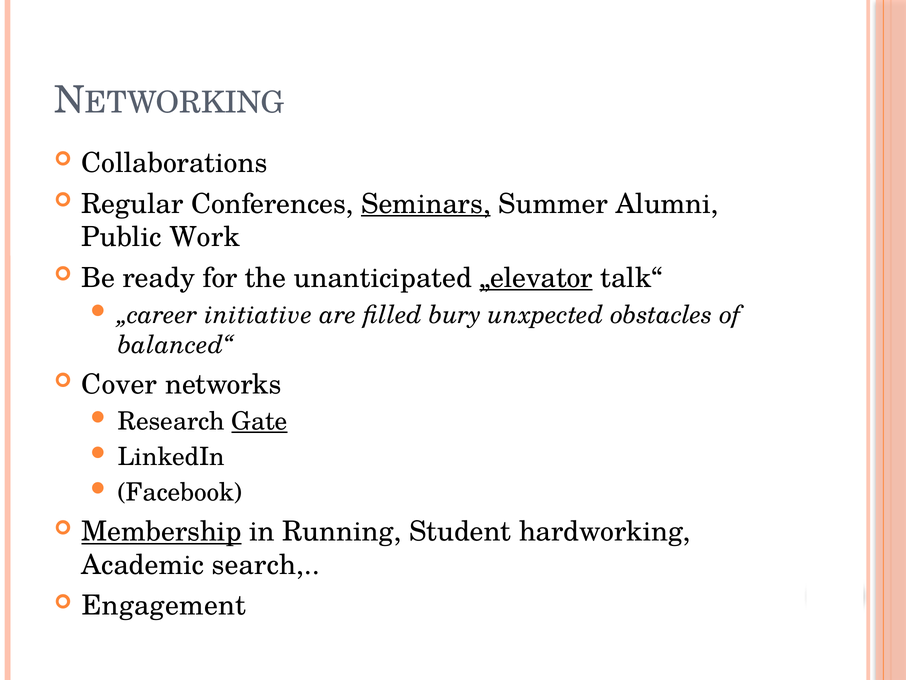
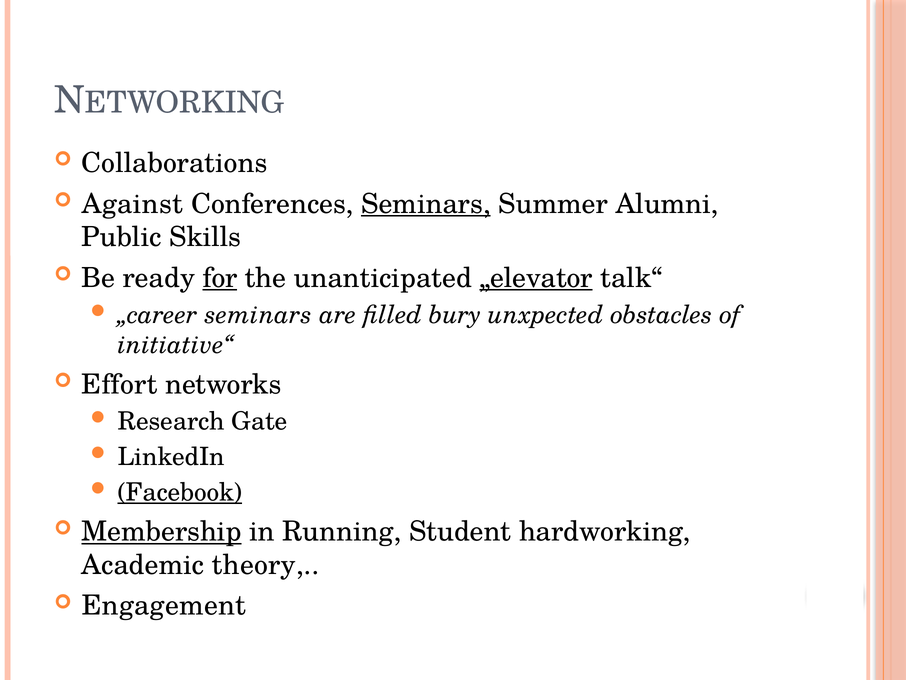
Regular: Regular -> Against
Work: Work -> Skills
for underline: none -> present
„career initiative: initiative -> seminars
balanced“: balanced“ -> initiative“
Cover: Cover -> Effort
Gate underline: present -> none
Facebook underline: none -> present
search: search -> theory
